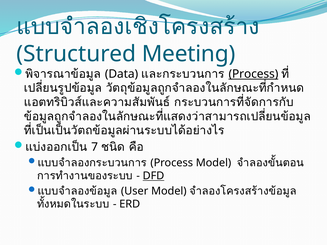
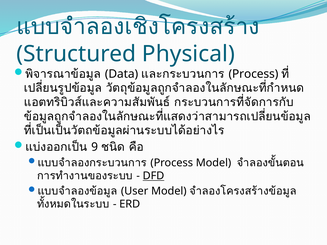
Meeting: Meeting -> Physical
Process at (253, 74) underline: present -> none
7: 7 -> 9
